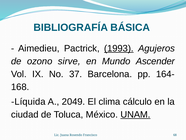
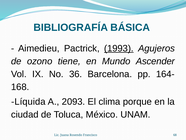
sirve: sirve -> tiene
37: 37 -> 36
2049: 2049 -> 2093
cálculo: cálculo -> porque
UNAM underline: present -> none
